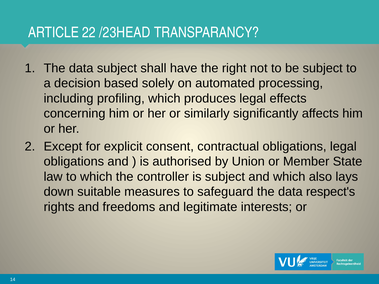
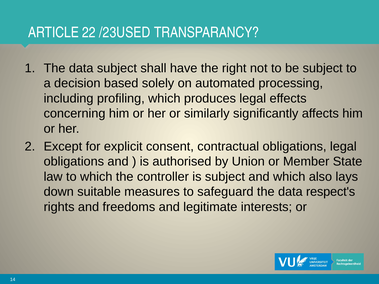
/23HEAD: /23HEAD -> /23USED
